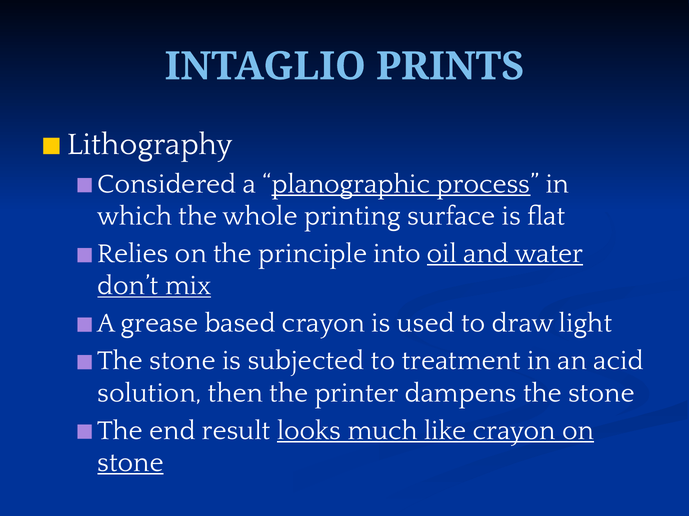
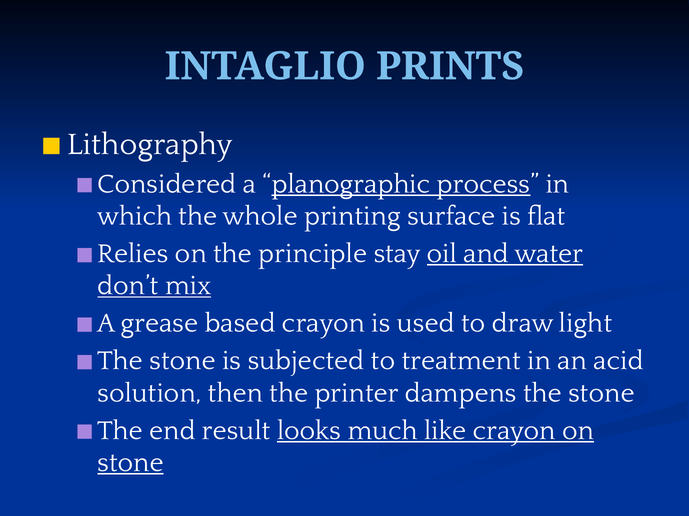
into: into -> stay
